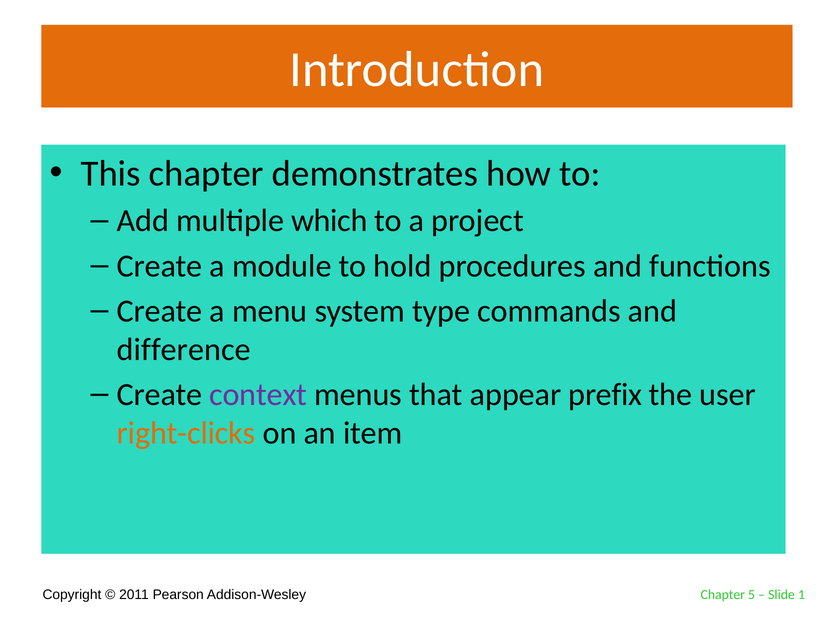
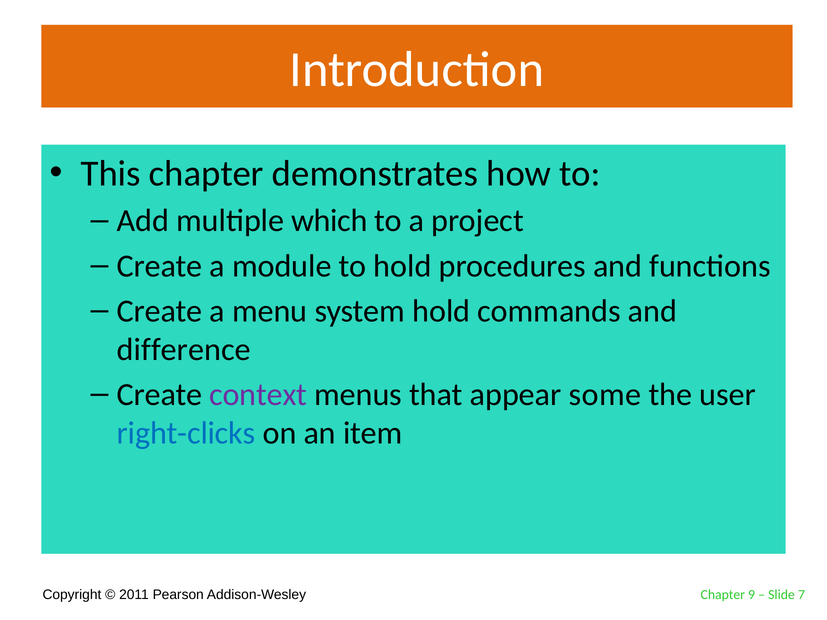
system type: type -> hold
prefix: prefix -> some
right-clicks colour: orange -> blue
5: 5 -> 9
1: 1 -> 7
